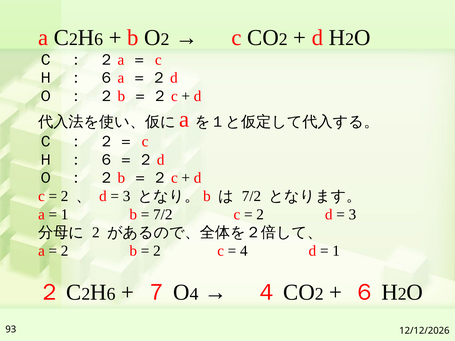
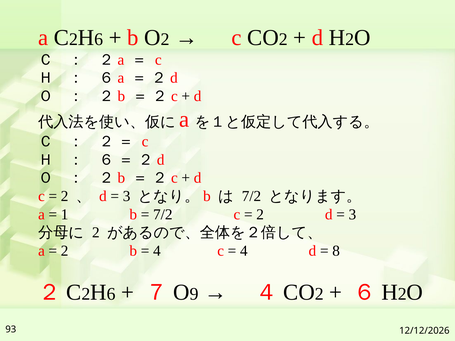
2 at (157, 251): 2 -> 4
1 at (336, 251): 1 -> 8
4 at (194, 294): 4 -> 9
